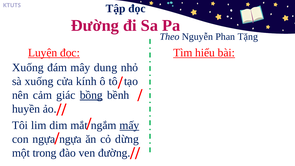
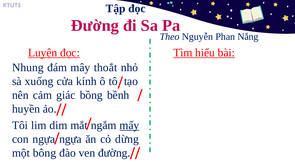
Tặng: Tặng -> Nắng
Xuống at (28, 67): Xuống -> Nhung
dung: dung -> thoắt
bồng underline: present -> none
trong: trong -> bông
